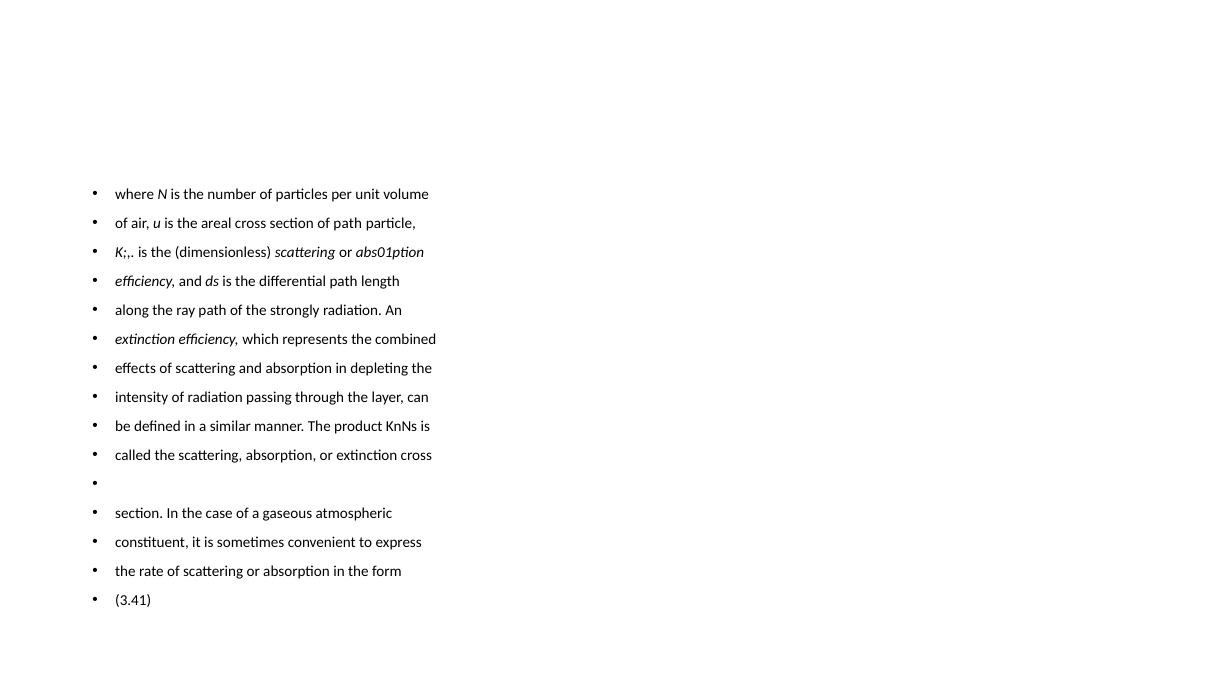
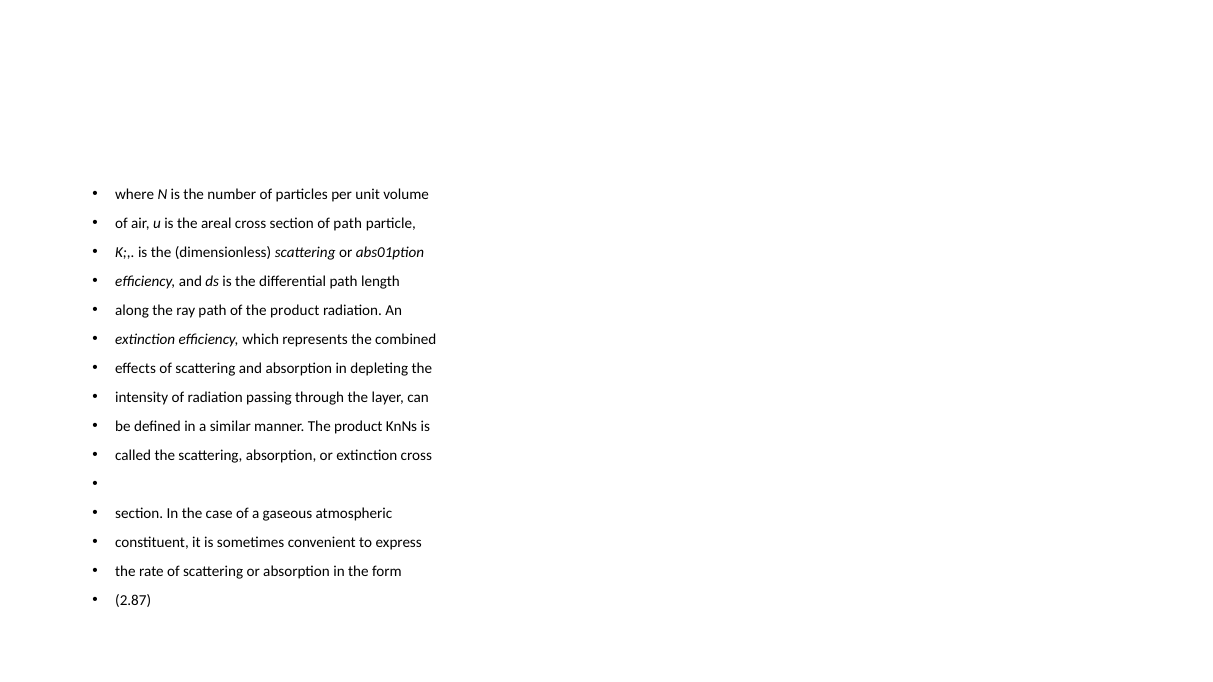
of the strongly: strongly -> product
3.41: 3.41 -> 2.87
